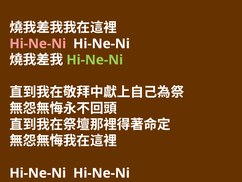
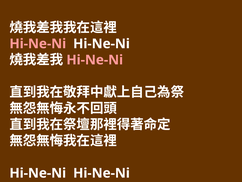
Hi-Ne-Ni at (95, 60) colour: light green -> pink
